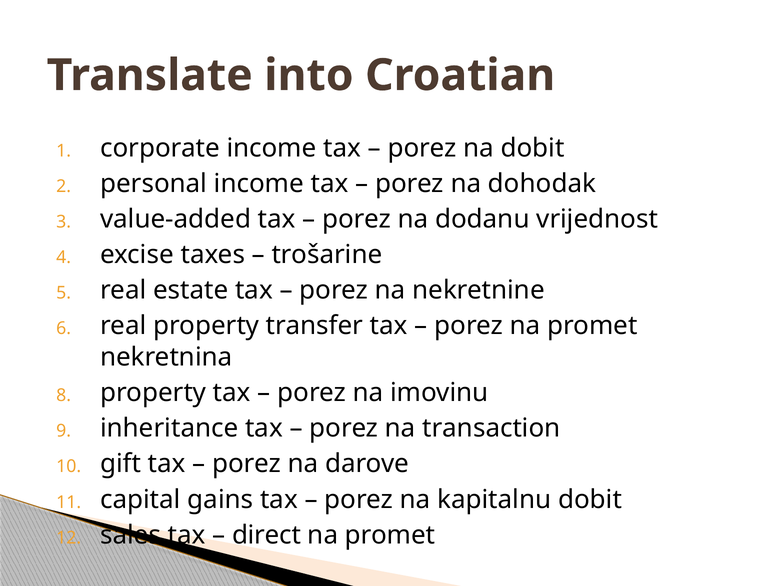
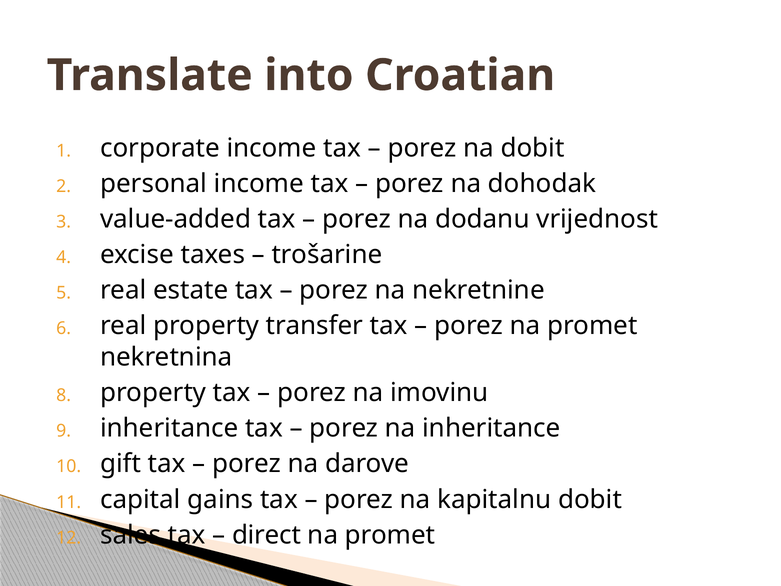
na transaction: transaction -> inheritance
